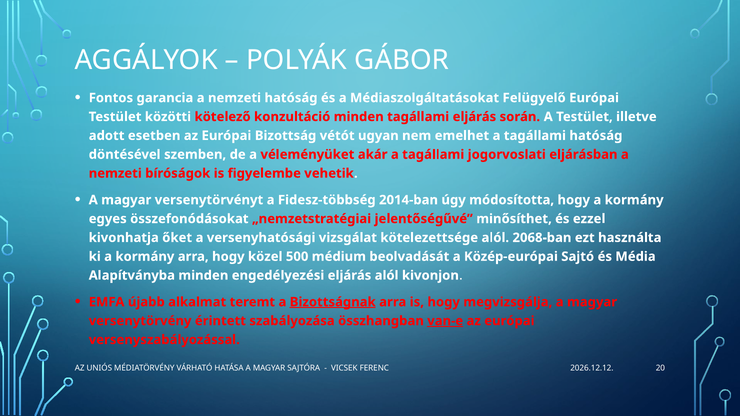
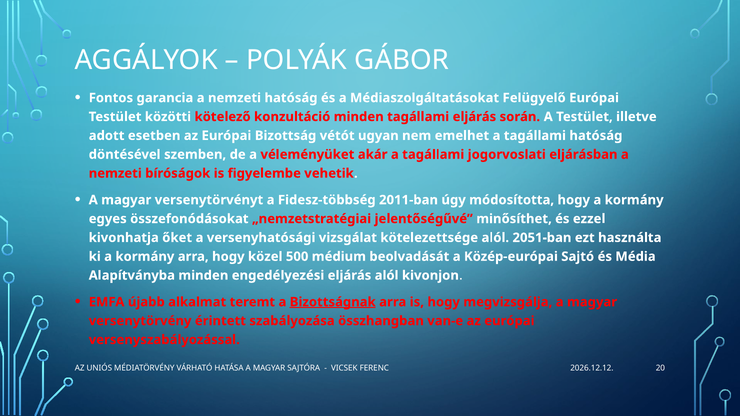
2014-ban: 2014-ban -> 2011-ban
2068-ban: 2068-ban -> 2051-ban
van-e underline: present -> none
